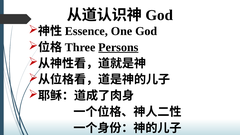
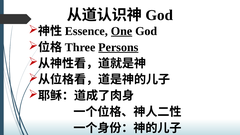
One underline: none -> present
